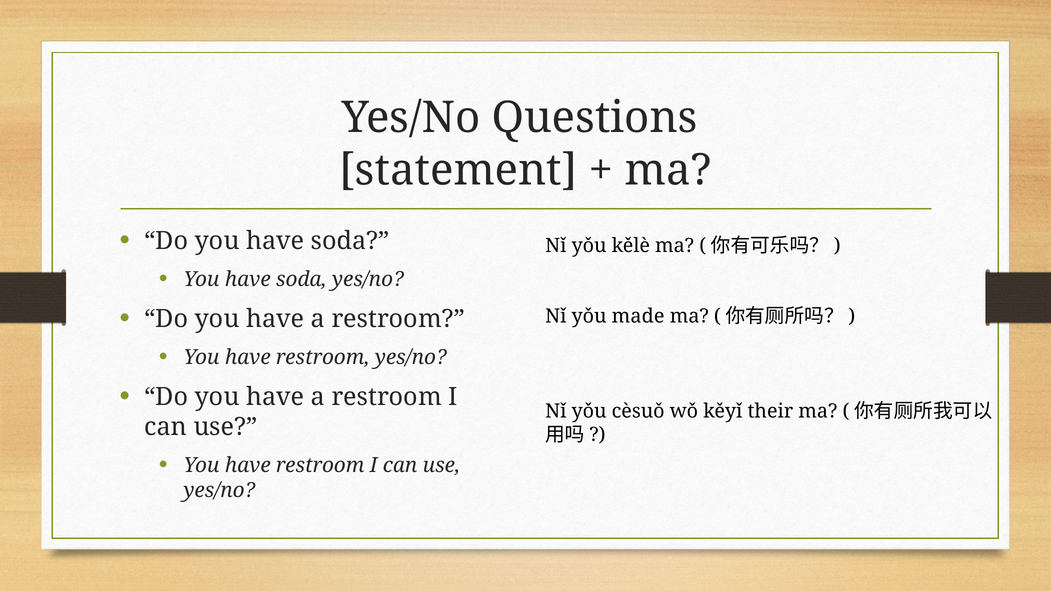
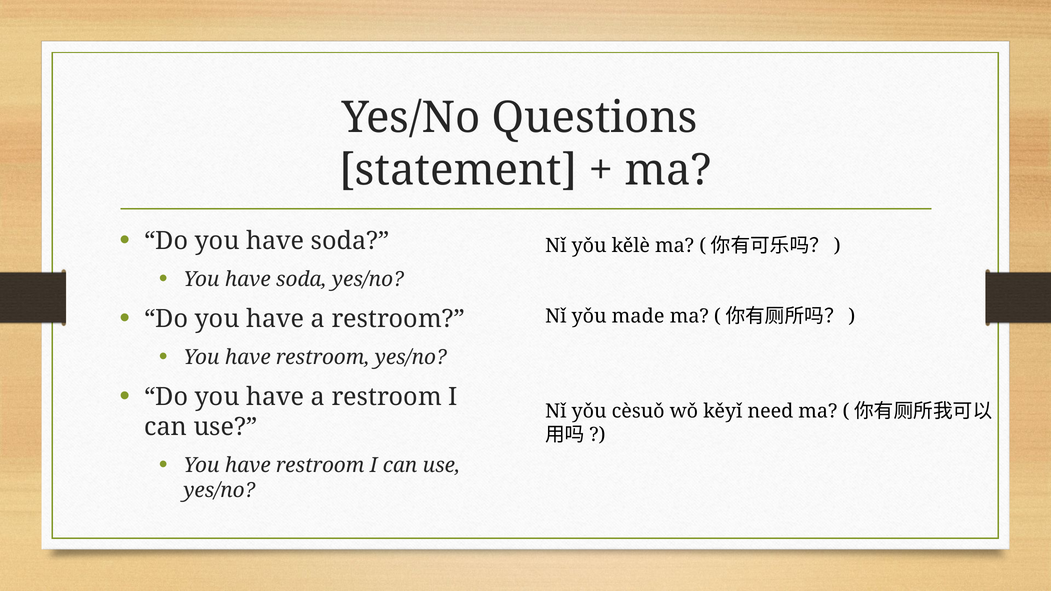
their: their -> need
